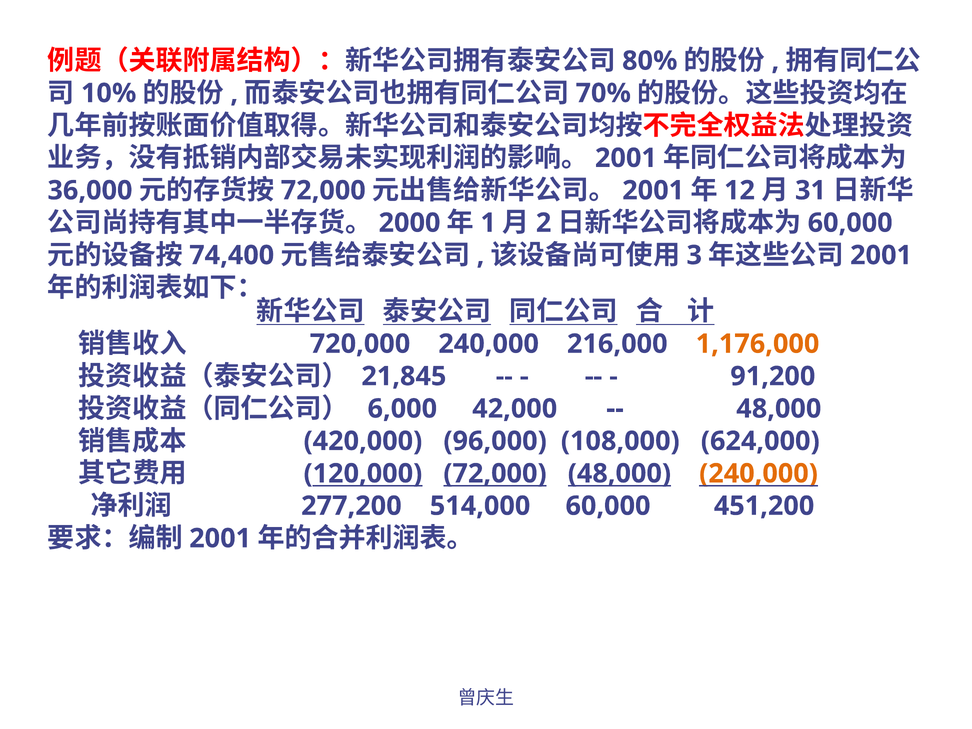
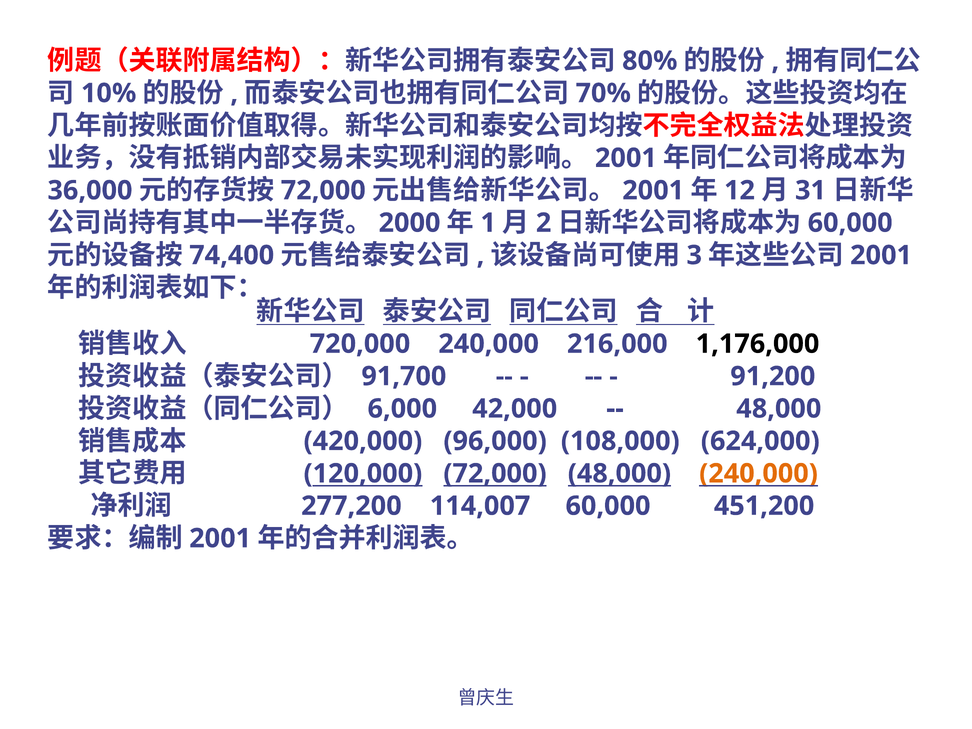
1,176,000 colour: orange -> black
21,845: 21,845 -> 91,700
514,000: 514,000 -> 114,007
